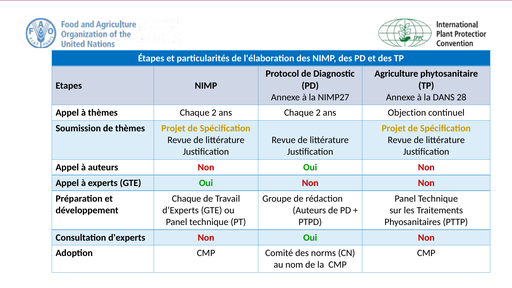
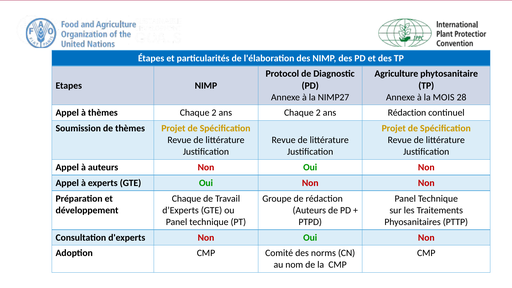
DANS: DANS -> MOIS
ans Objection: Objection -> Rédaction
